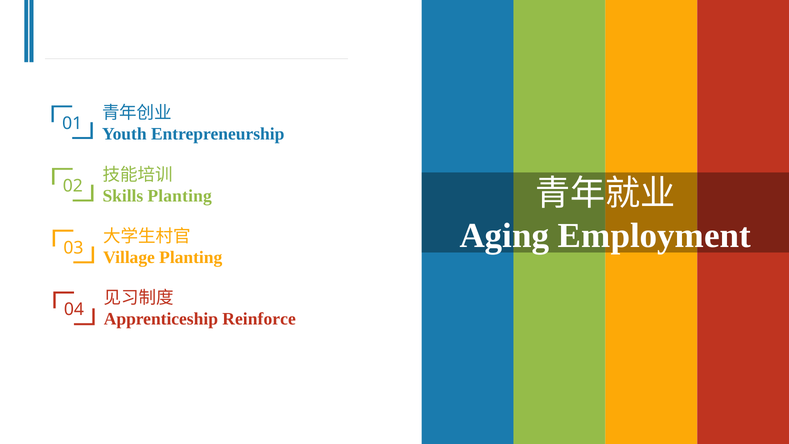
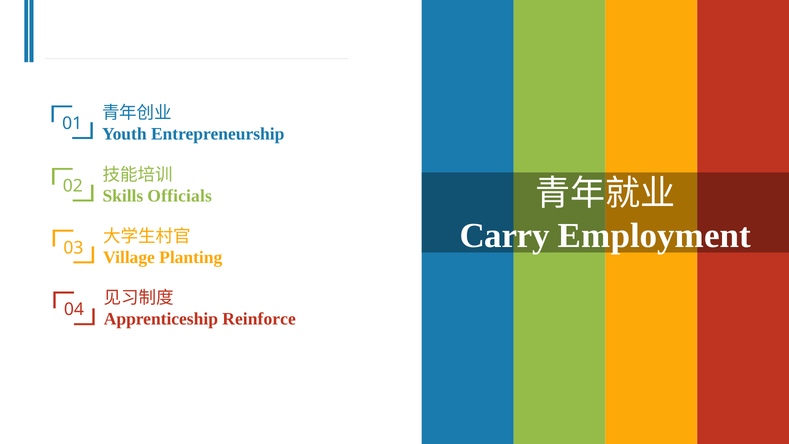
Skills Planting: Planting -> Officials
Aging: Aging -> Carry
